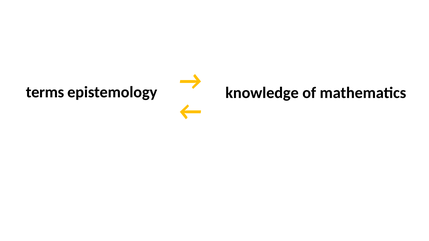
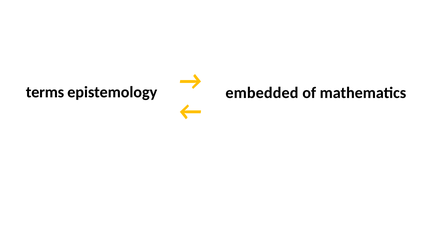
knowledge: knowledge -> embedded
